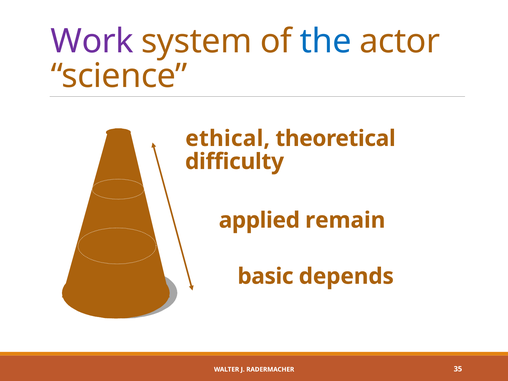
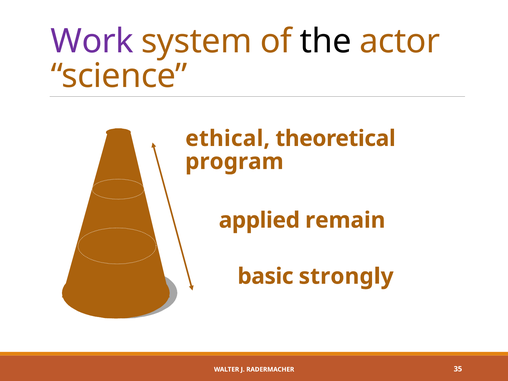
the colour: blue -> black
difficulty: difficulty -> program
depends: depends -> strongly
